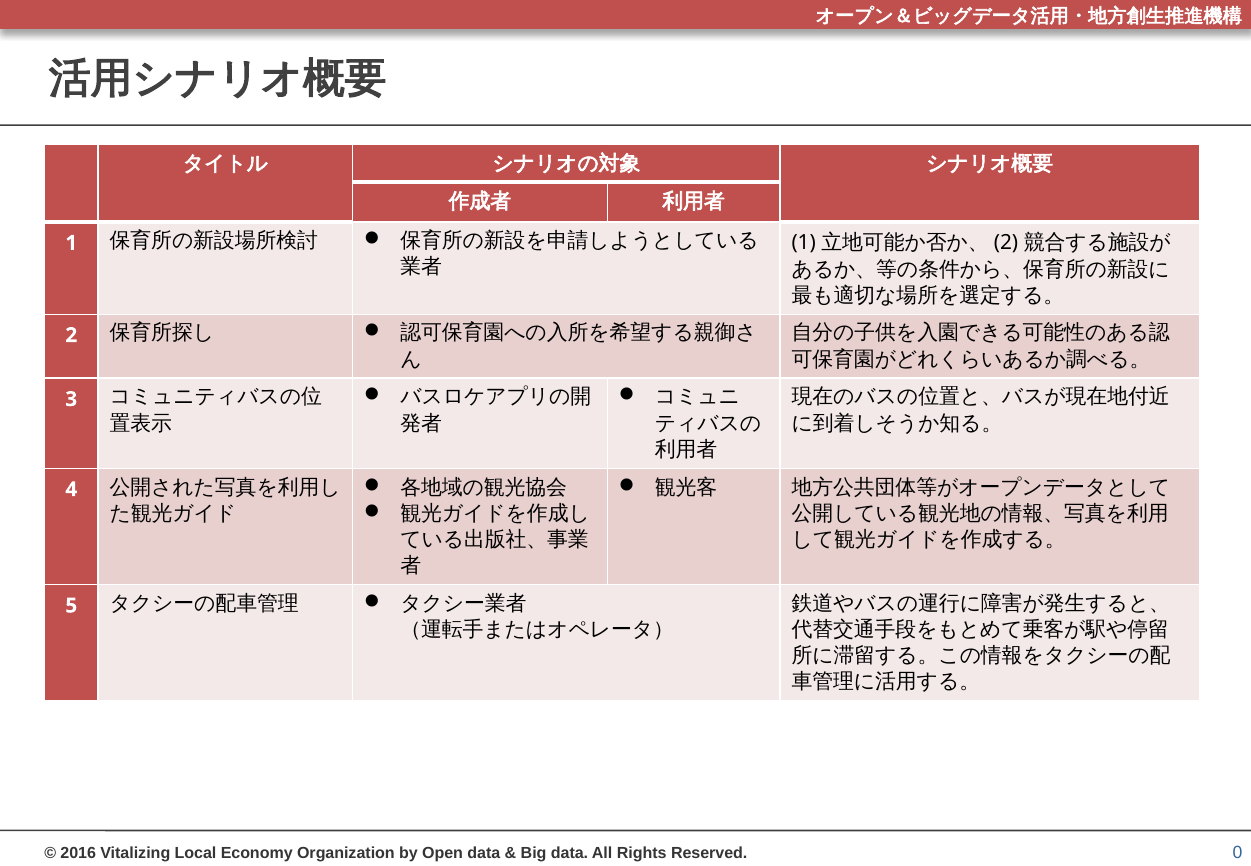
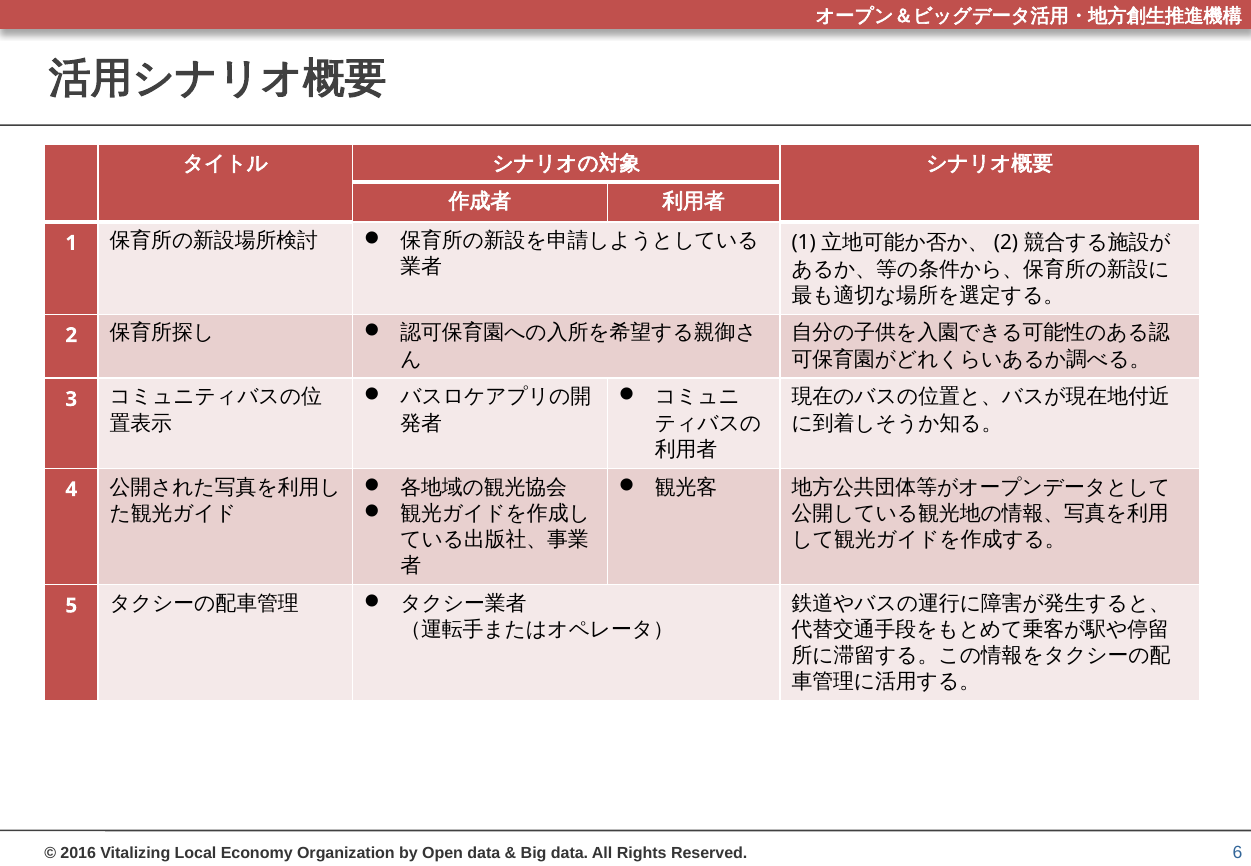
0: 0 -> 6
